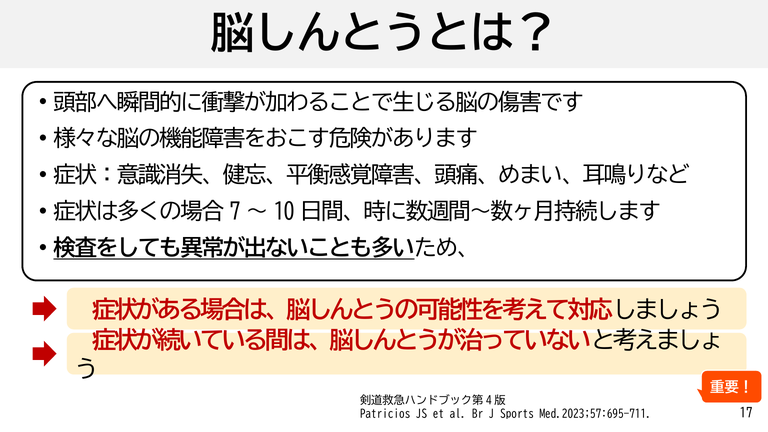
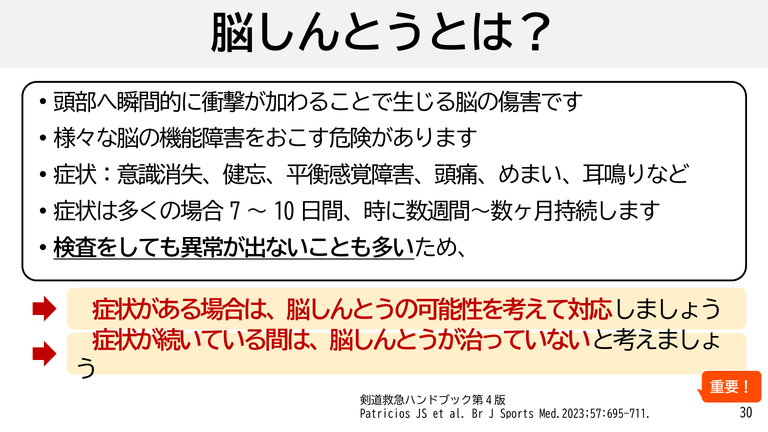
17: 17 -> 30
